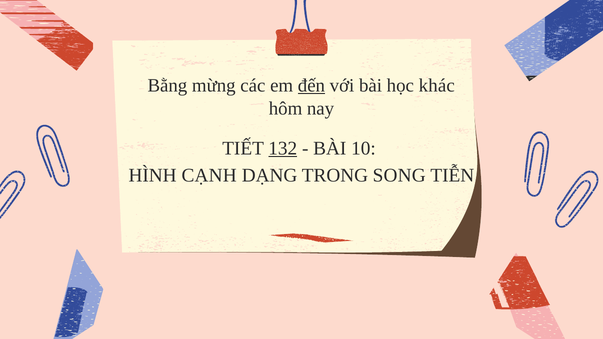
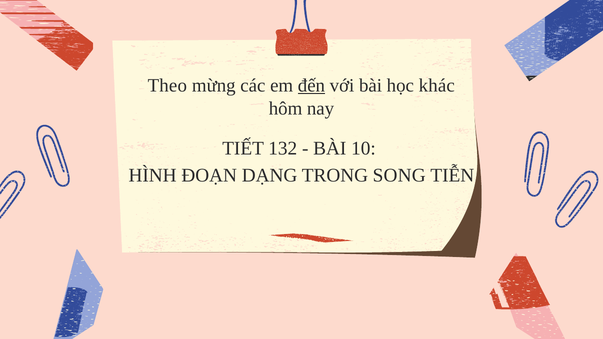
Bằng: Bằng -> Theo
132 underline: present -> none
CẠNH: CẠNH -> ĐOẠN
